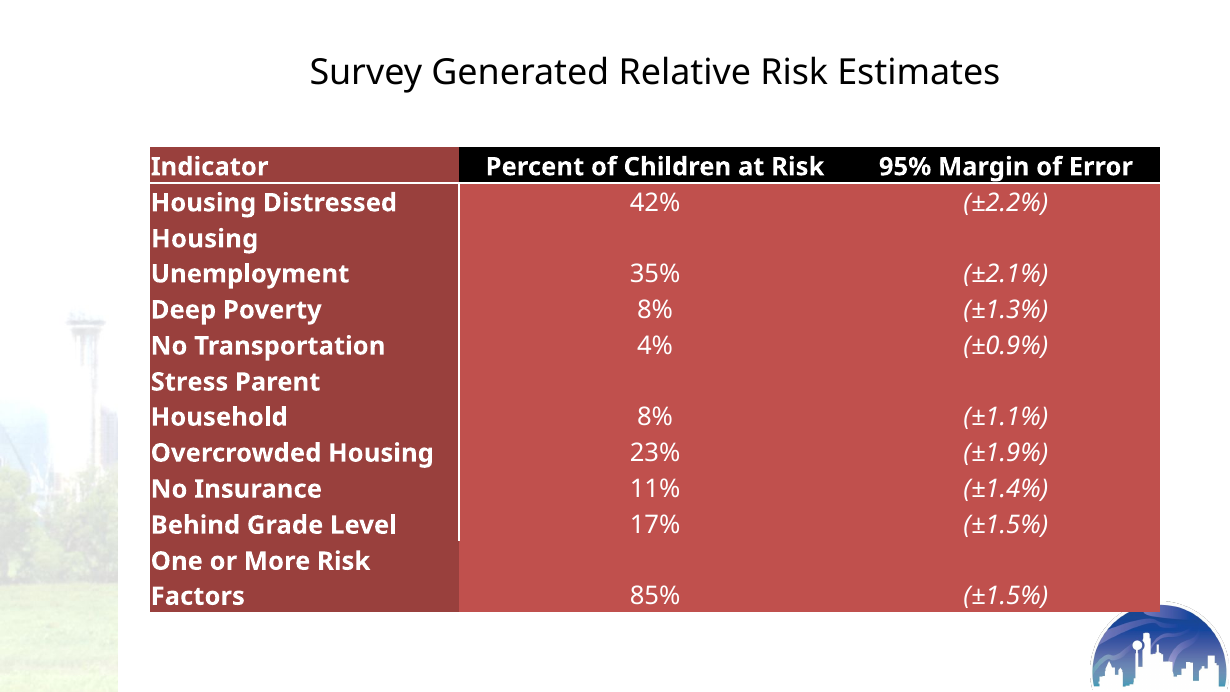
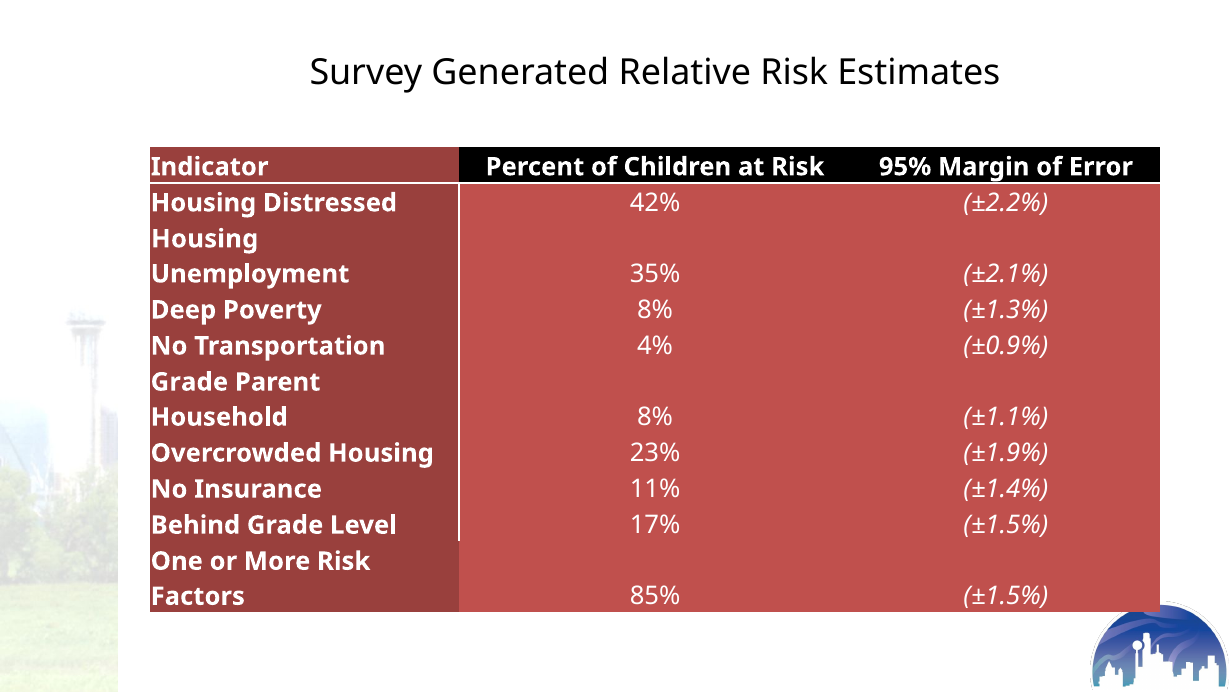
Stress at (189, 382): Stress -> Grade
